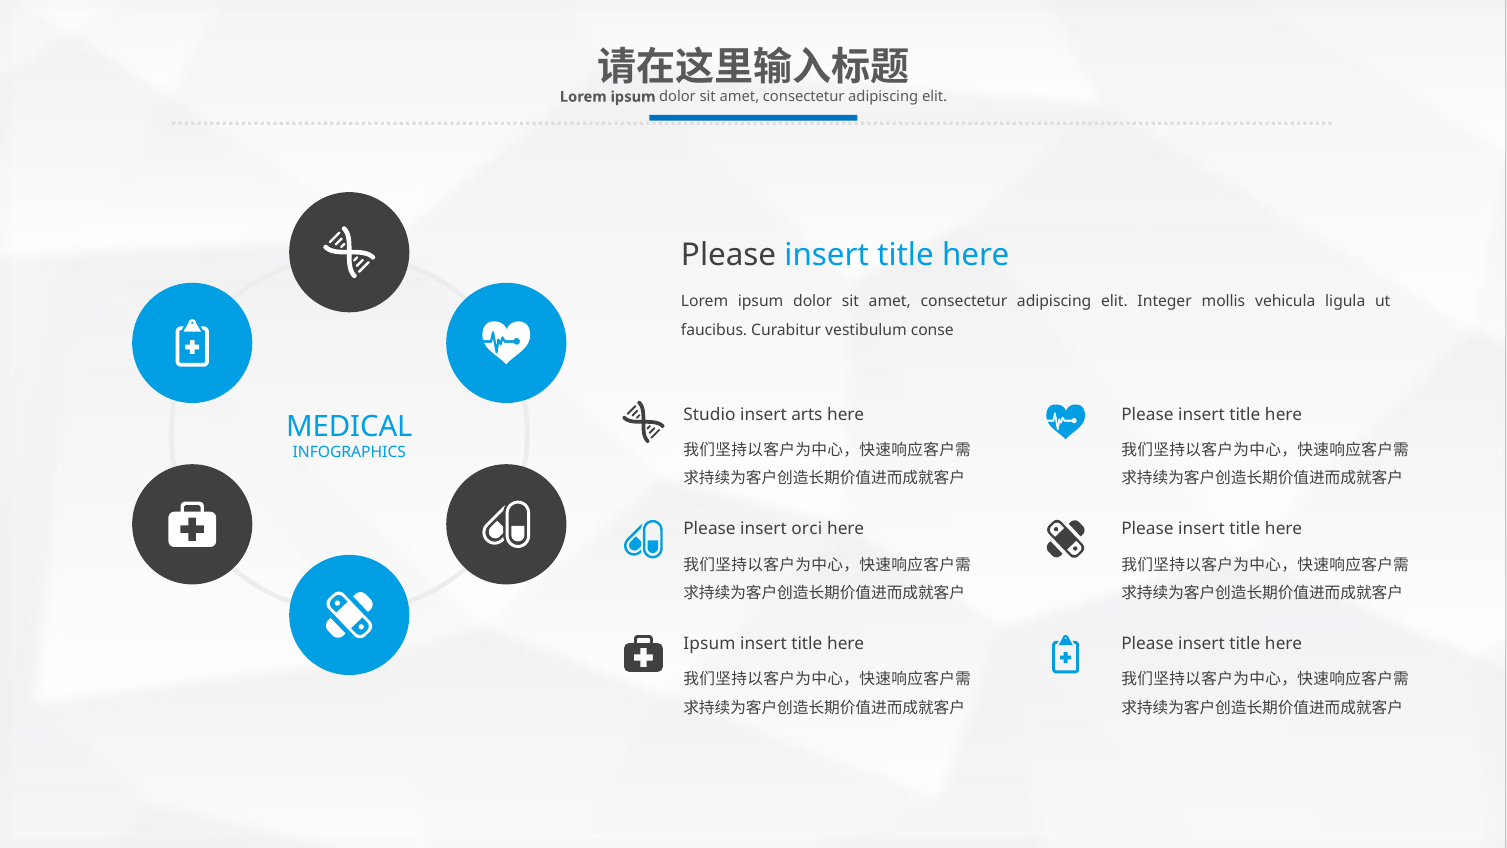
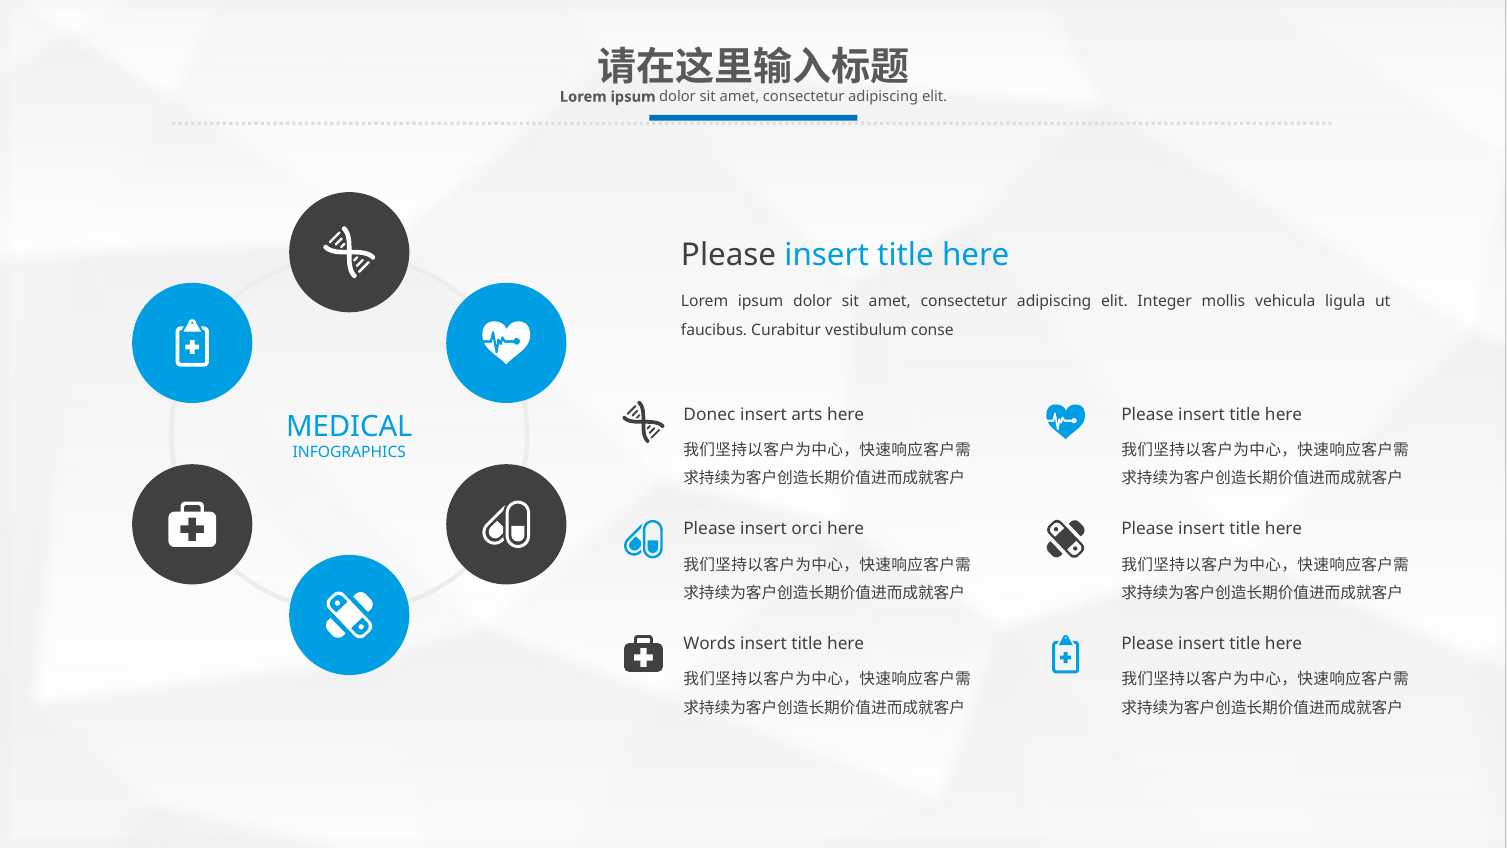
Studio: Studio -> Donec
Ipsum at (709, 643): Ipsum -> Words
